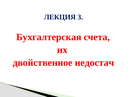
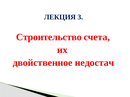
Бухгалтерская: Бухгалтерская -> Строительство
